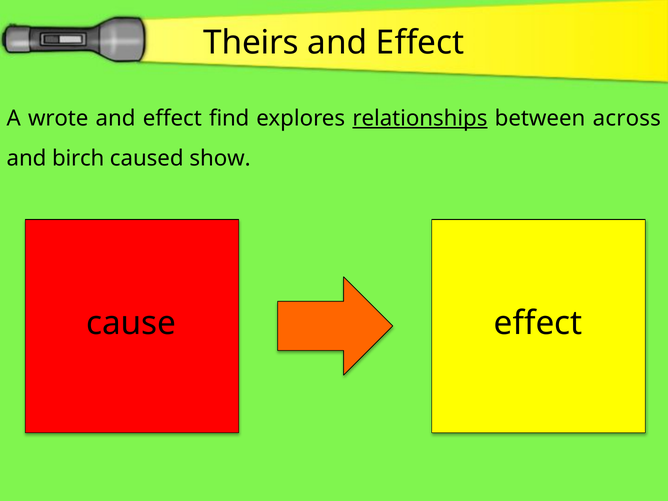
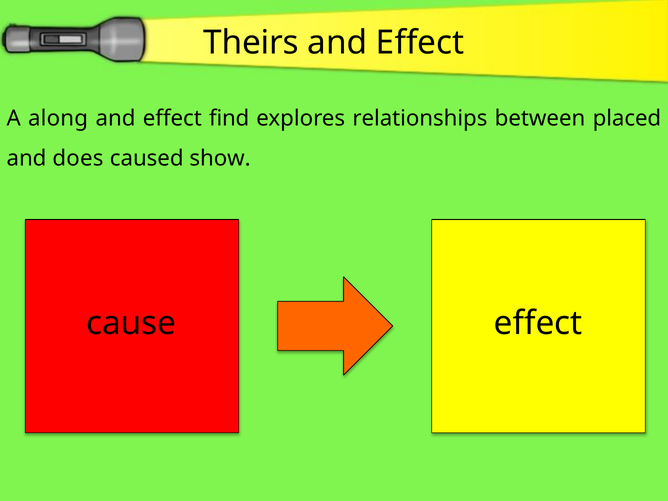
wrote: wrote -> along
relationships underline: present -> none
across: across -> placed
birch: birch -> does
